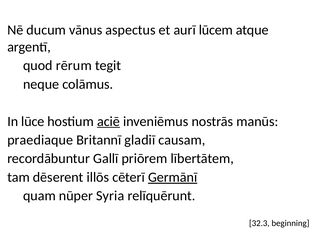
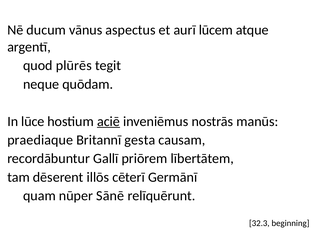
rērum: rērum -> plūrēs
colāmus: colāmus -> quōdam
gladiī: gladiī -> gesta
Germānī underline: present -> none
Syria: Syria -> Sānē
